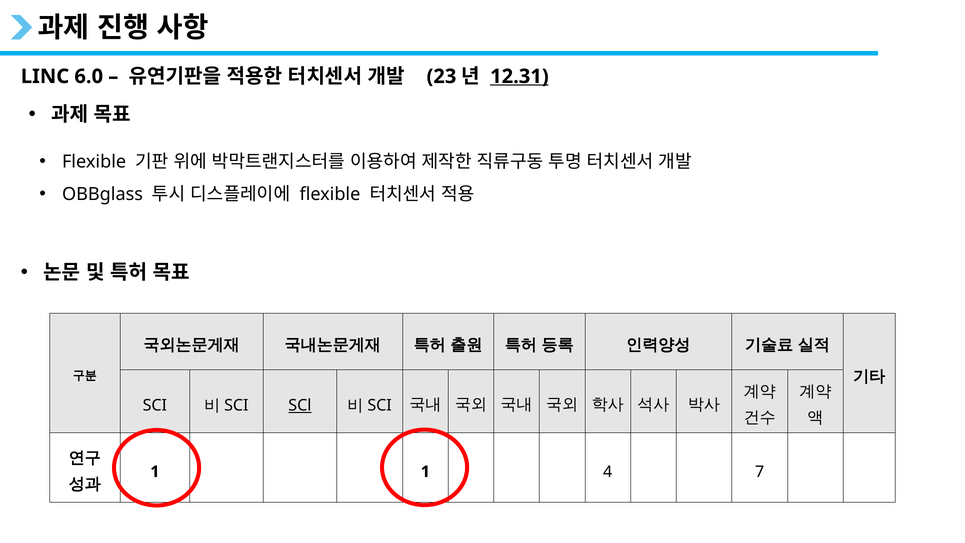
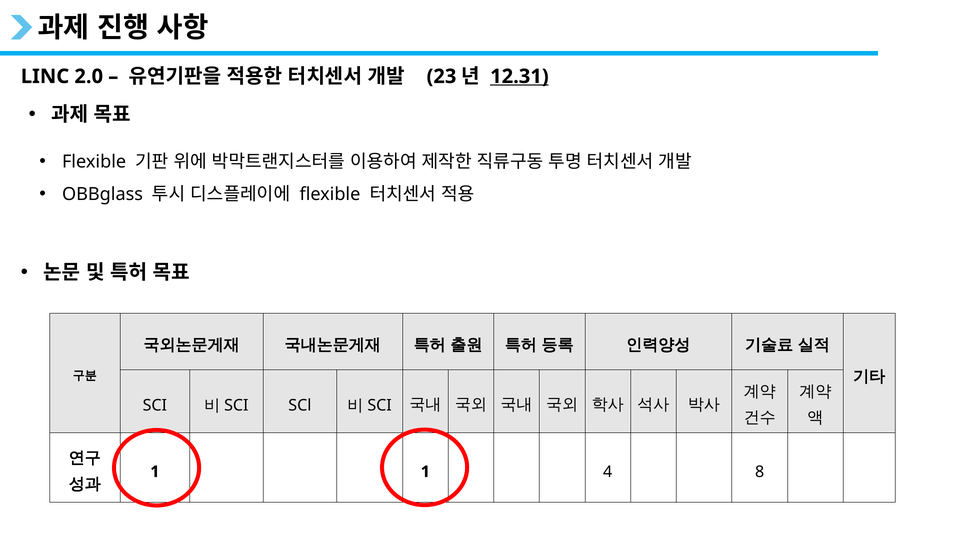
6.0: 6.0 -> 2.0
SCl underline: present -> none
7: 7 -> 8
